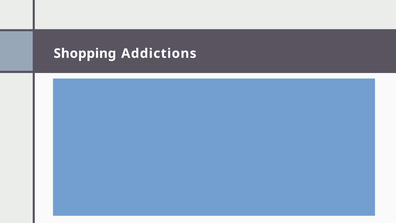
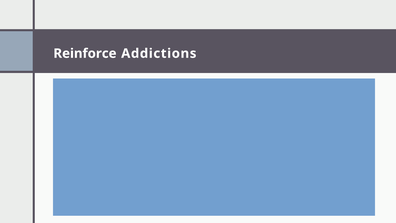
Shopping: Shopping -> Reinforce
